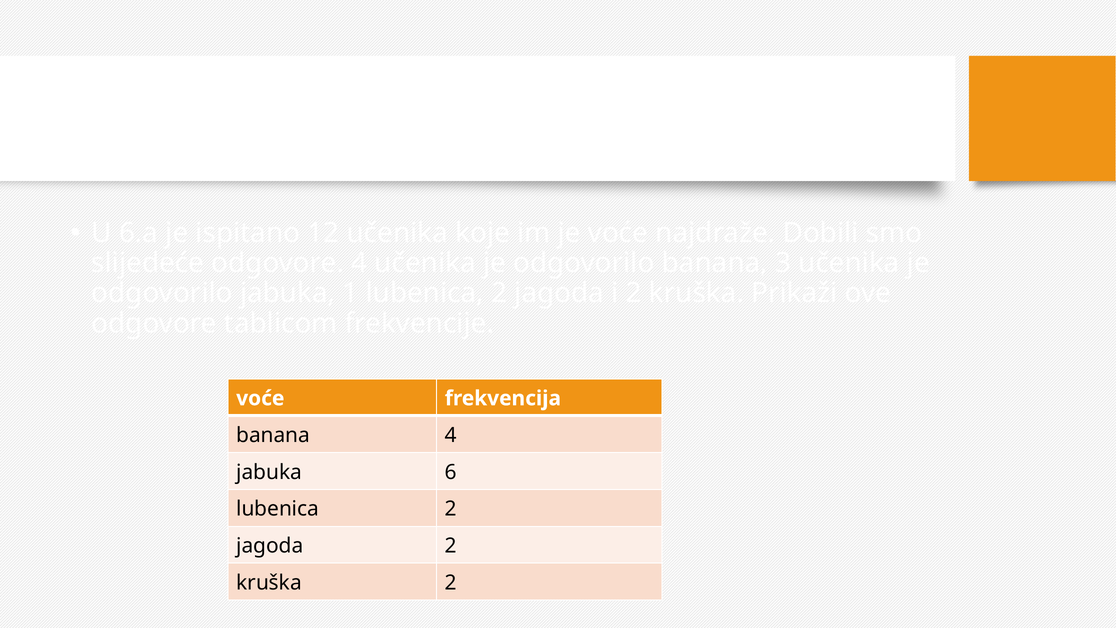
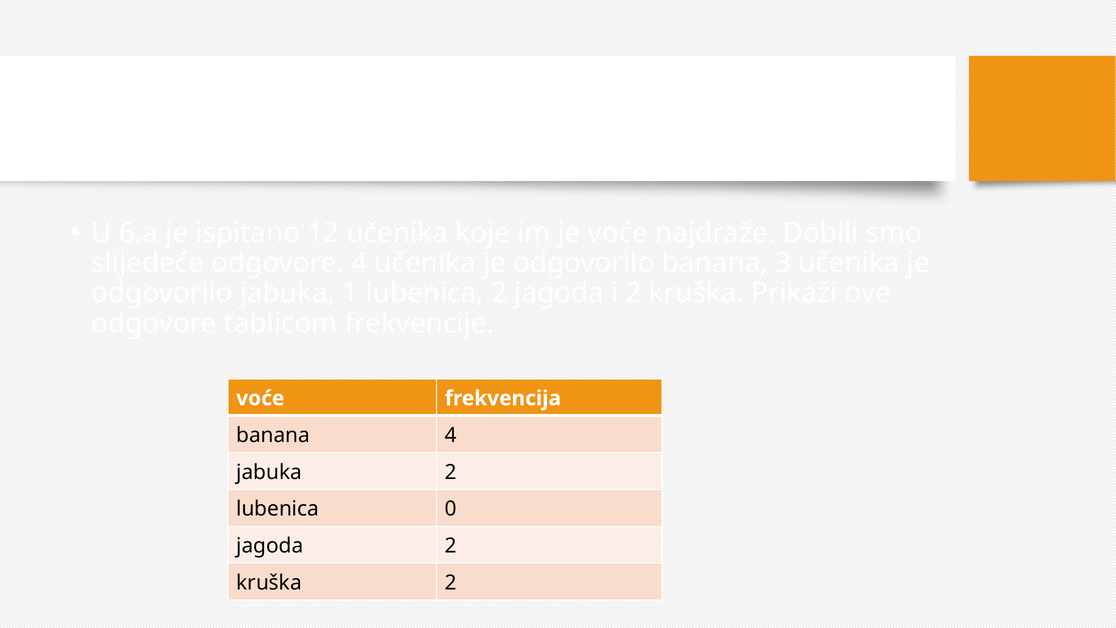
jabuka 6: 6 -> 2
2 at (451, 509): 2 -> 0
